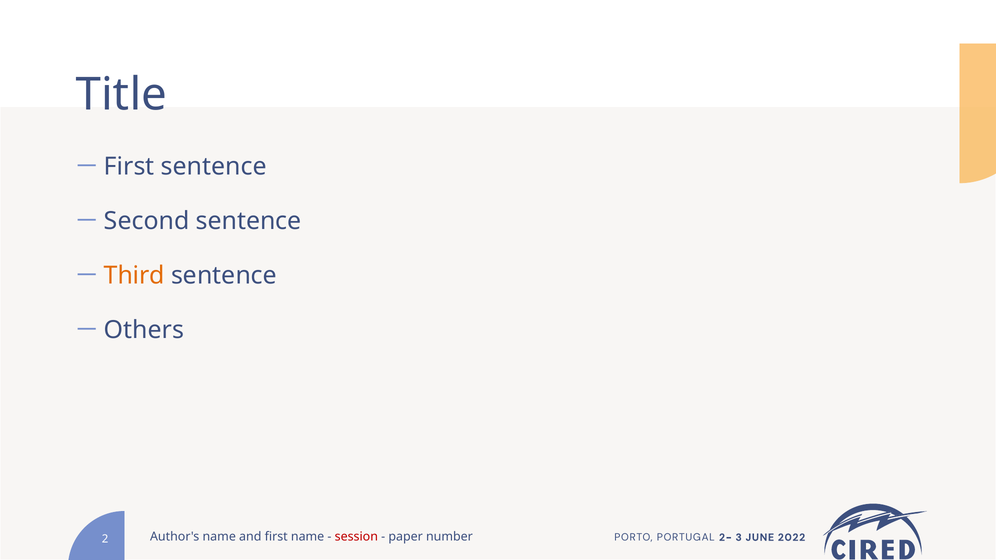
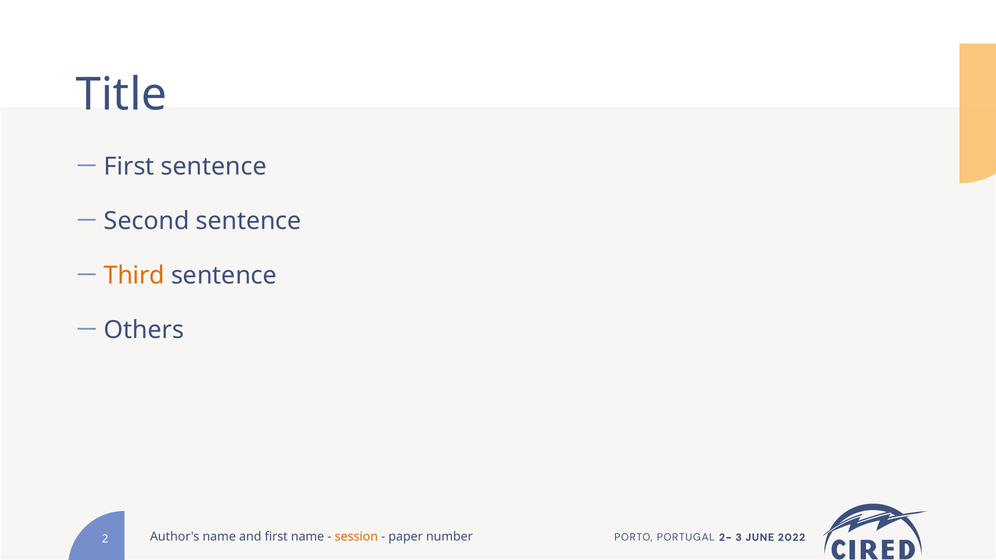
session colour: red -> orange
